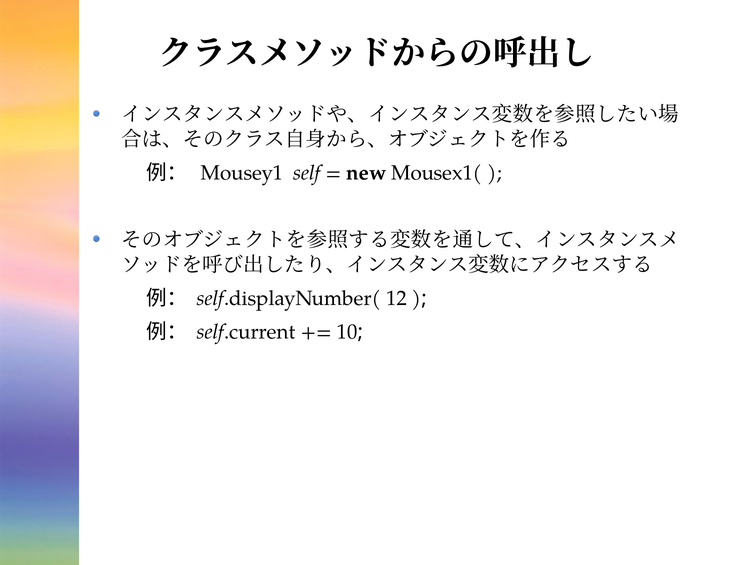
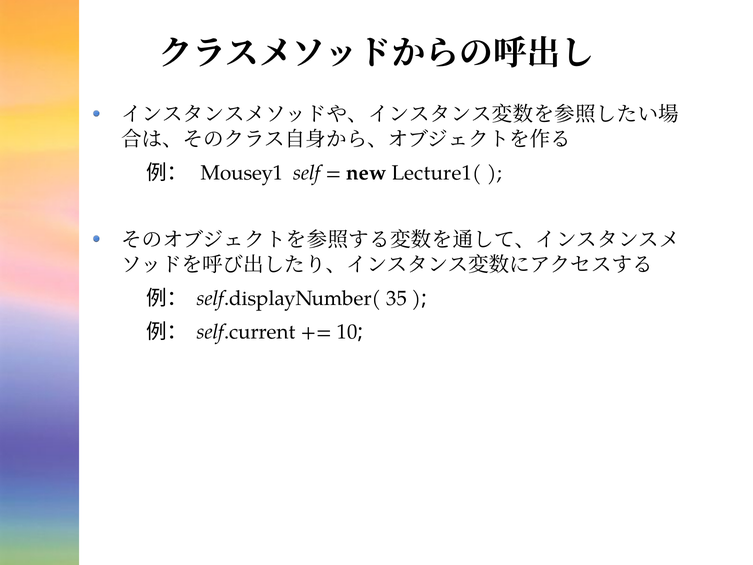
Mousex1(: Mousex1( -> Lecture1(
12: 12 -> 35
